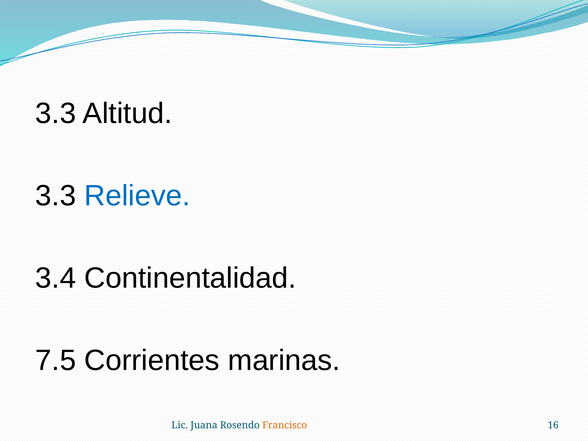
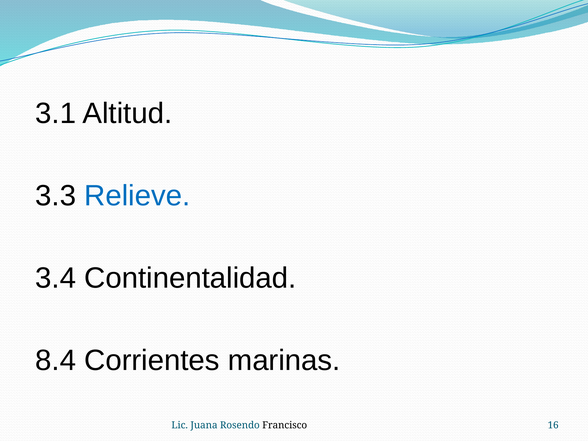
3.3 at (56, 113): 3.3 -> 3.1
7.5: 7.5 -> 8.4
Francisco colour: orange -> black
